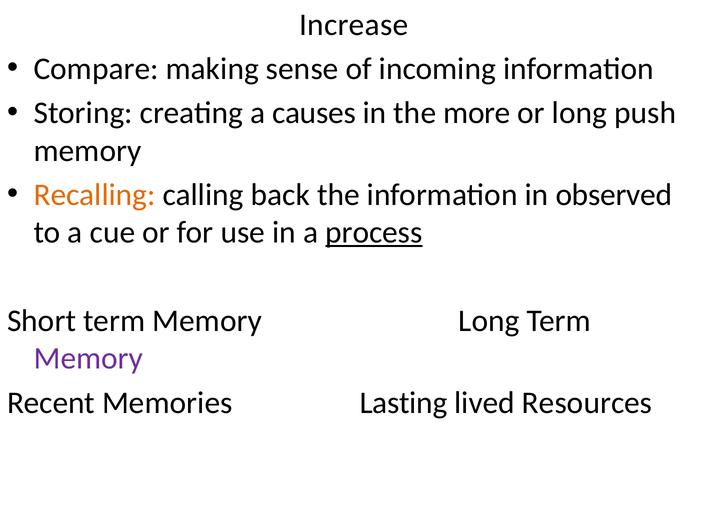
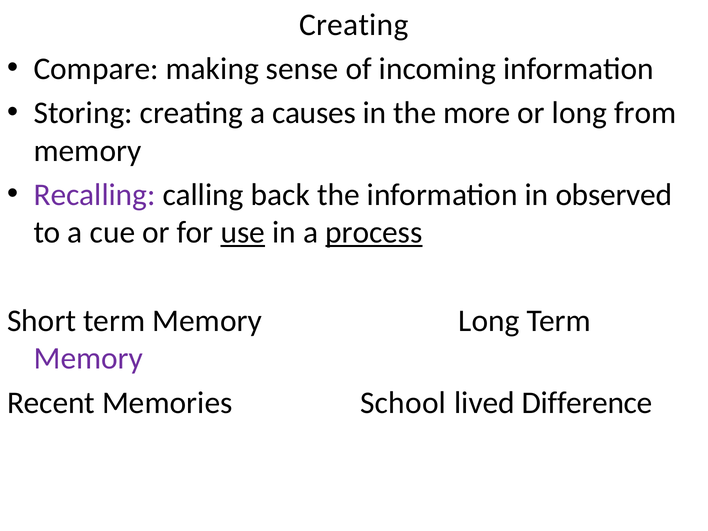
Increase at (354, 25): Increase -> Creating
push: push -> from
Recalling colour: orange -> purple
use underline: none -> present
Lasting: Lasting -> School
Resources: Resources -> Difference
